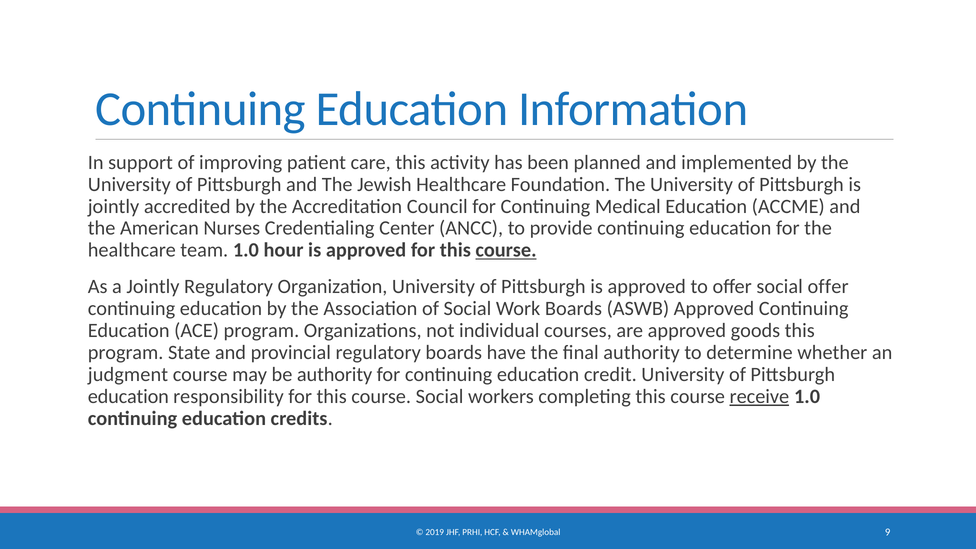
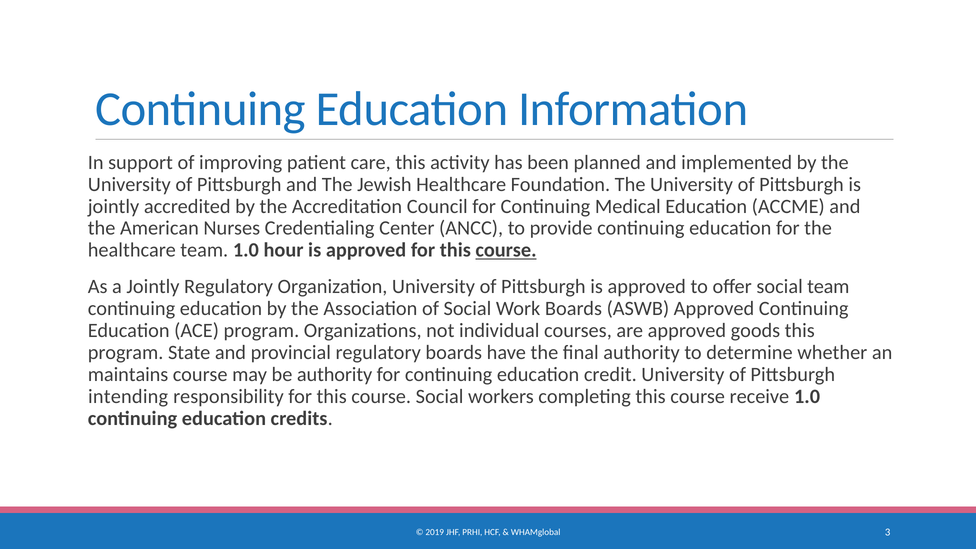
social offer: offer -> team
judgment: judgment -> maintains
education at (128, 396): education -> intending
receive underline: present -> none
9: 9 -> 3
